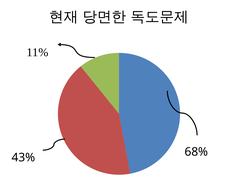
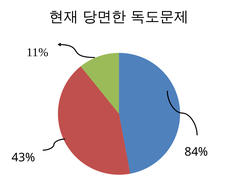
68%: 68% -> 84%
